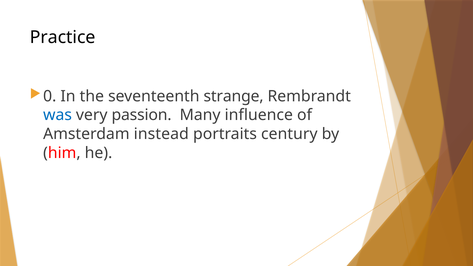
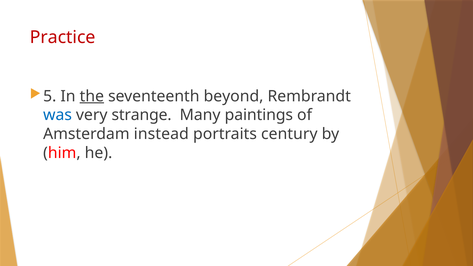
Practice colour: black -> red
0: 0 -> 5
the underline: none -> present
strange: strange -> beyond
passion: passion -> strange
influence: influence -> paintings
